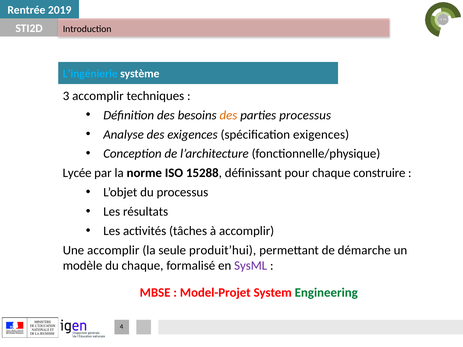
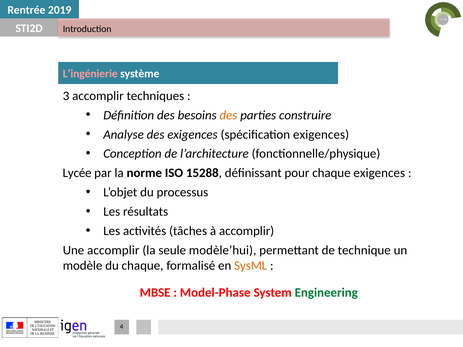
L’ingénierie colour: light blue -> pink
parties processus: processus -> construire
chaque construire: construire -> exigences
produit’hui: produit’hui -> modèle’hui
démarche: démarche -> technique
SysML colour: purple -> orange
Model-Projet: Model-Projet -> Model-Phase
